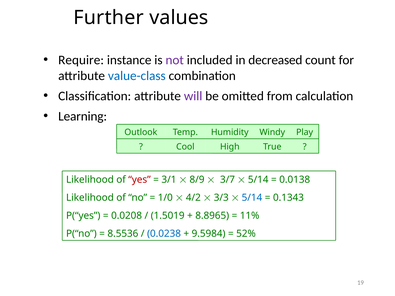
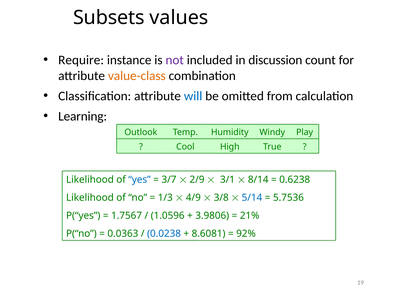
Further: Further -> Subsets
decreased: decreased -> discussion
value-class colour: blue -> orange
will colour: purple -> blue
yes colour: red -> blue
3/1: 3/1 -> 3/7
8/9: 8/9 -> 2/9
3/7: 3/7 -> 3/1
5/14 at (258, 180): 5/14 -> 8/14
0.0138: 0.0138 -> 0.6238
1/0: 1/0 -> 1/3
4/2: 4/2 -> 4/9
3/3: 3/3 -> 3/8
0.1343: 0.1343 -> 5.7536
0.0208: 0.0208 -> 1.7567
1.5019: 1.5019 -> 1.0596
8.8965: 8.8965 -> 3.9806
11%: 11% -> 21%
8.5536: 8.5536 -> 0.0363
9.5984: 9.5984 -> 8.6081
52%: 52% -> 92%
